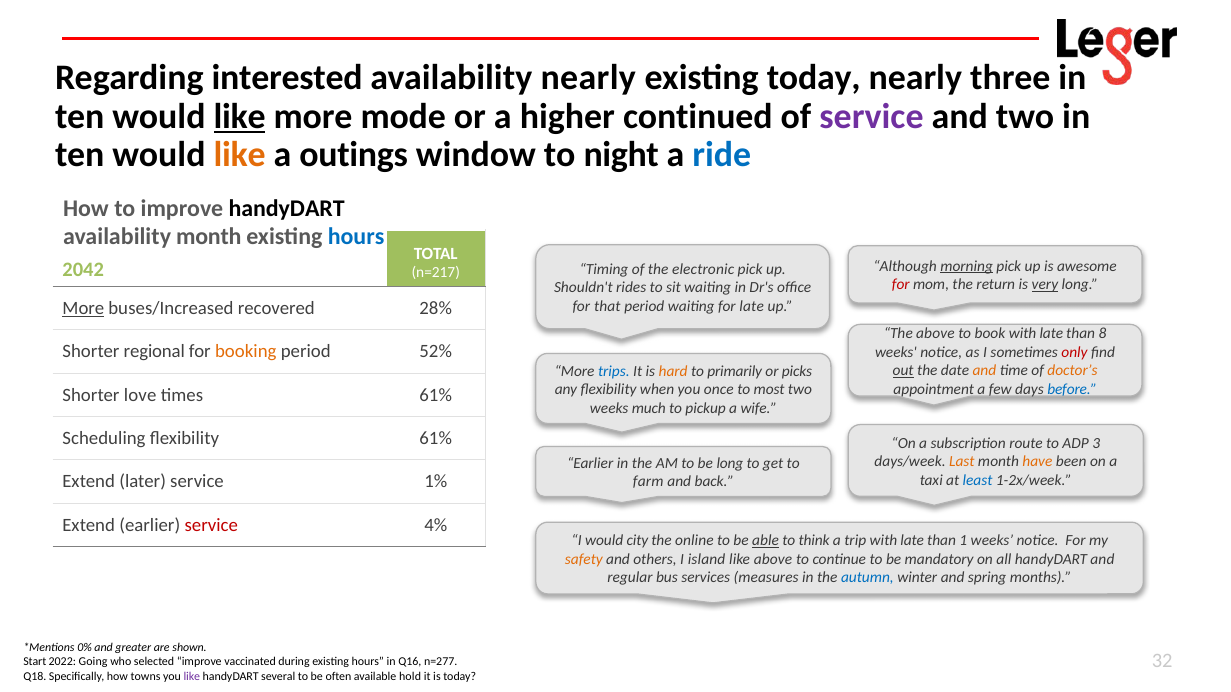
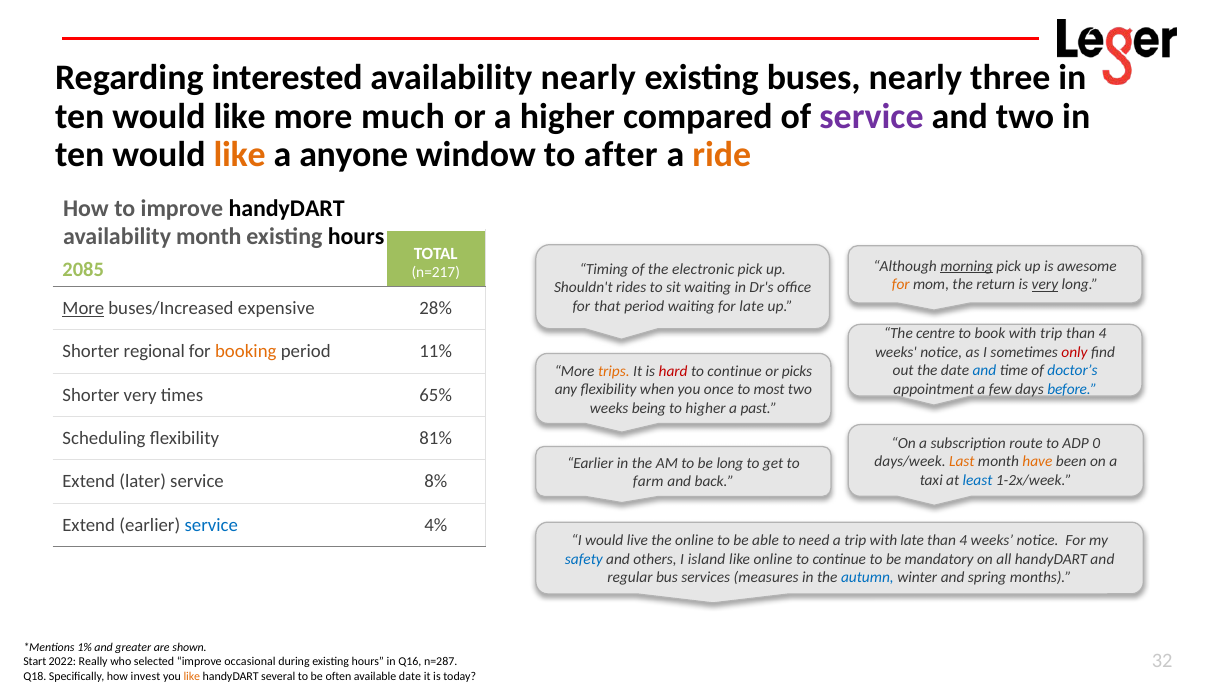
existing today: today -> buses
like at (240, 116) underline: present -> none
mode: mode -> much
continued: continued -> compared
outings: outings -> anyone
night: night -> after
ride colour: blue -> orange
hours at (356, 237) colour: blue -> black
2042: 2042 -> 2085
for at (901, 285) colour: red -> orange
recovered: recovered -> expensive
The above: above -> centre
book with late: late -> trip
8 at (1103, 334): 8 -> 4
52%: 52% -> 11%
out underline: present -> none
and at (984, 371) colour: orange -> blue
doctor’s colour: orange -> blue
trips colour: blue -> orange
hard colour: orange -> red
primarily at (735, 371): primarily -> continue
Shorter love: love -> very
times 61%: 61% -> 65%
much: much -> being
to pickup: pickup -> higher
wife: wife -> past
flexibility 61%: 61% -> 81%
3: 3 -> 0
1%: 1% -> 8%
service at (211, 525) colour: red -> blue
city: city -> live
able underline: present -> none
think: think -> need
1 at (963, 541): 1 -> 4
safety colour: orange -> blue
like above: above -> online
0%: 0% -> 1%
Going: Going -> Really
vaccinated: vaccinated -> occasional
n=277: n=277 -> n=287
towns: towns -> invest
like at (192, 677) colour: purple -> orange
available hold: hold -> date
